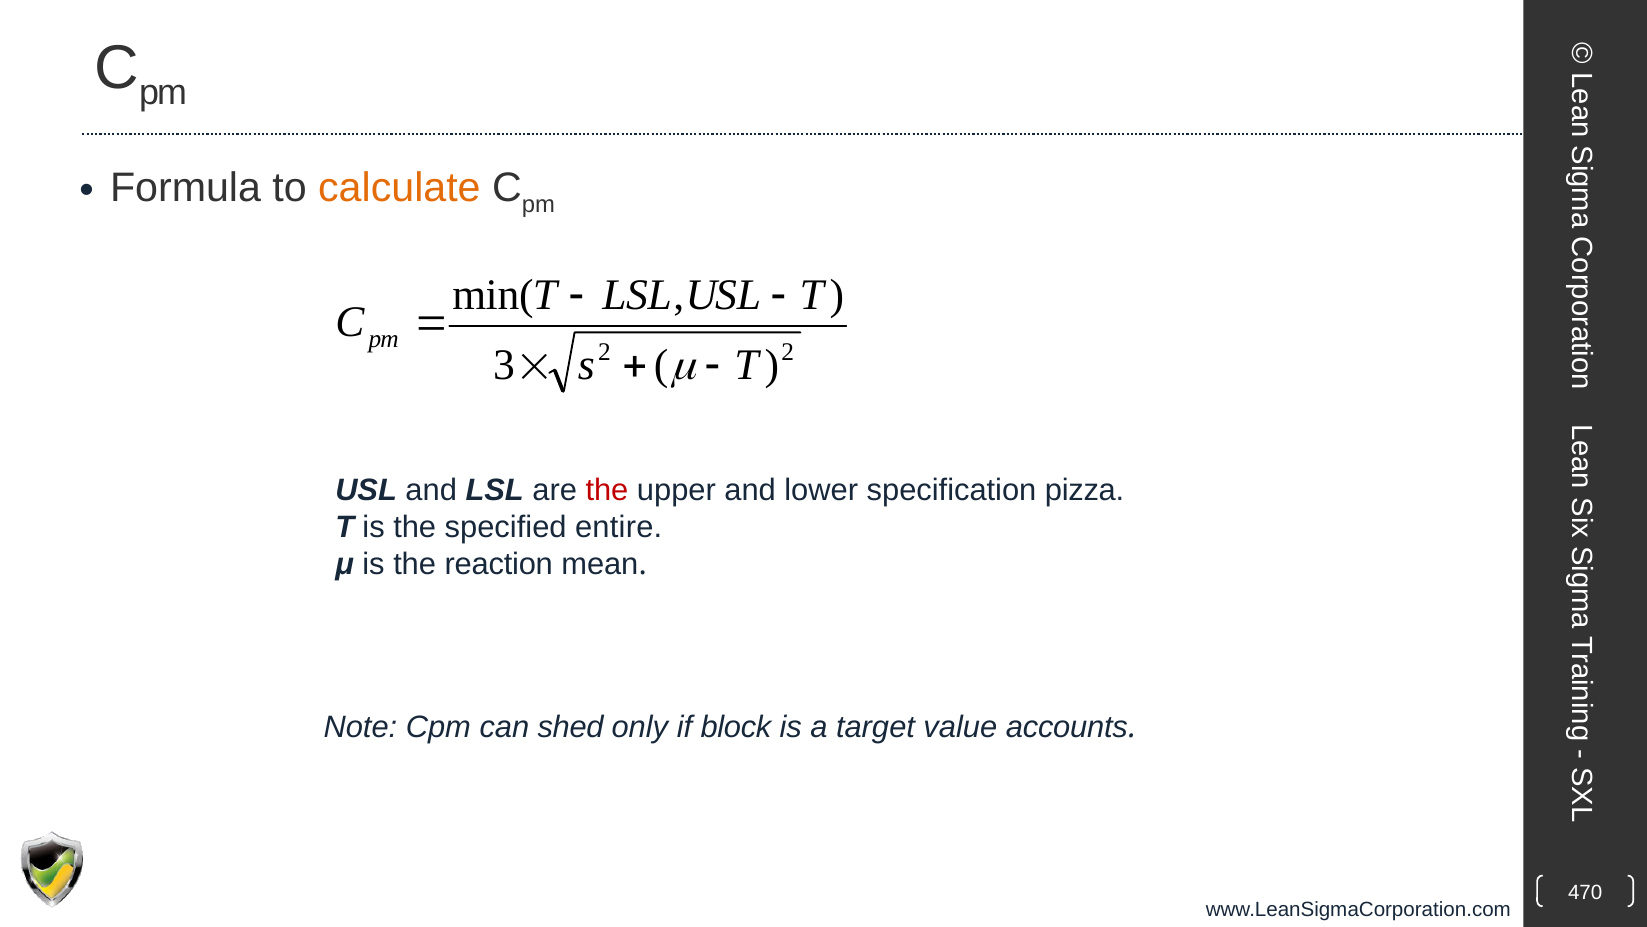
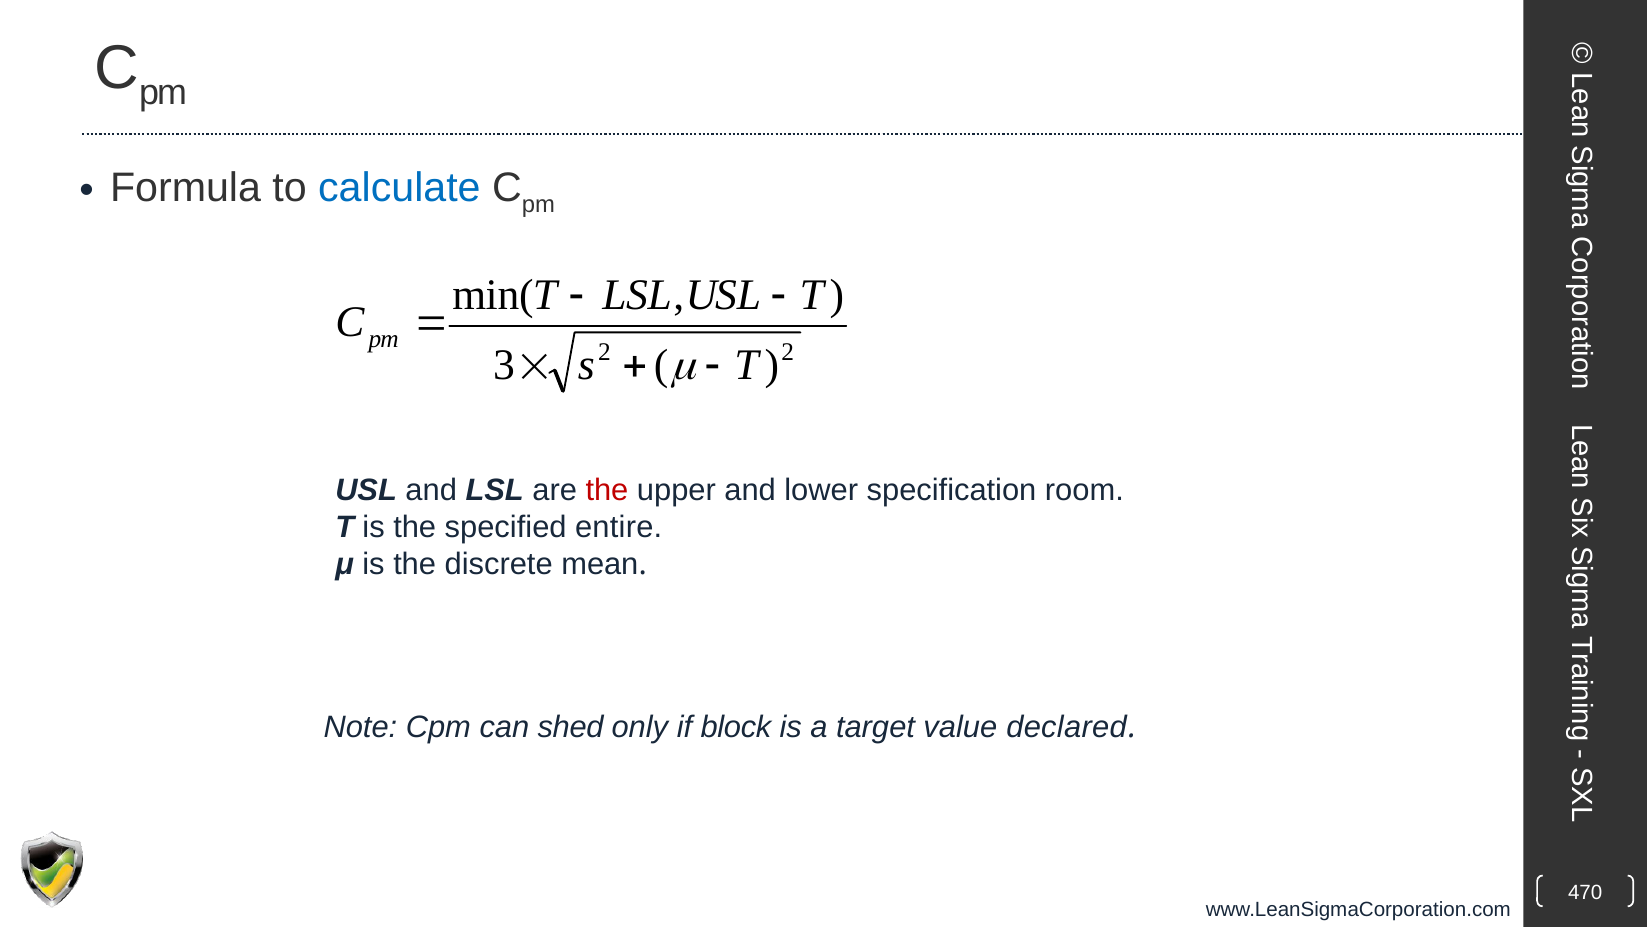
calculate colour: orange -> blue
pizza: pizza -> room
reaction: reaction -> discrete
accounts: accounts -> declared
